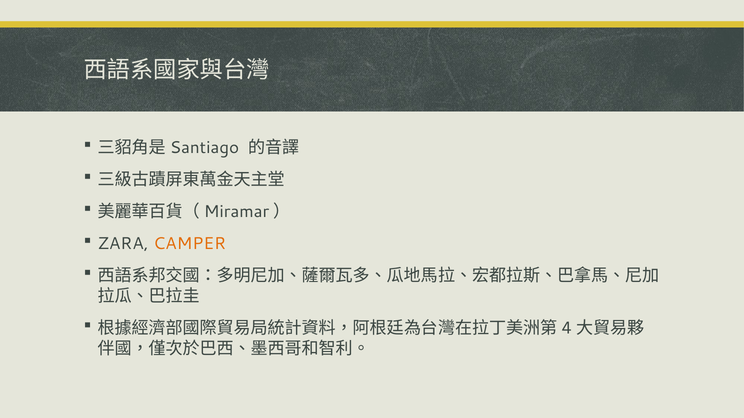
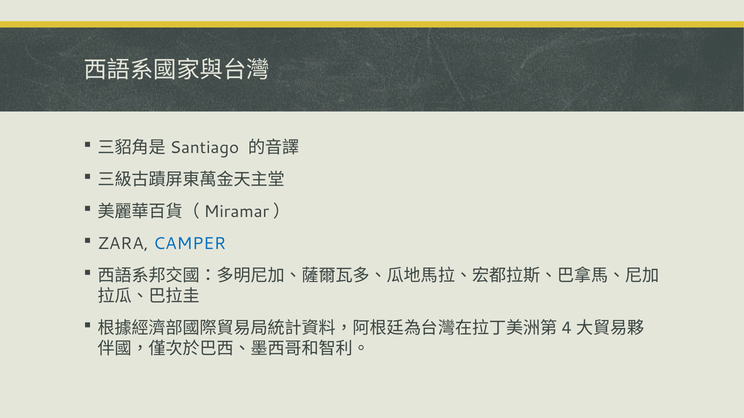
CAMPER colour: orange -> blue
